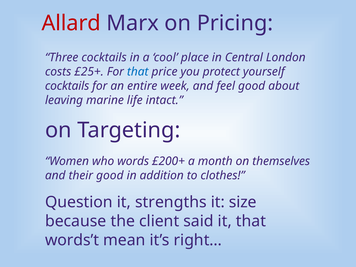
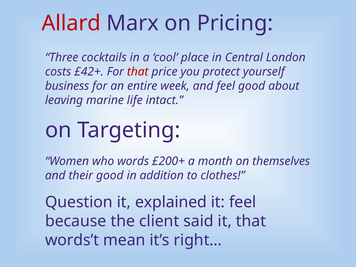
£25+: £25+ -> £42+
that at (138, 72) colour: blue -> red
cocktails at (67, 86): cocktails -> business
strengths: strengths -> explained
it size: size -> feel
